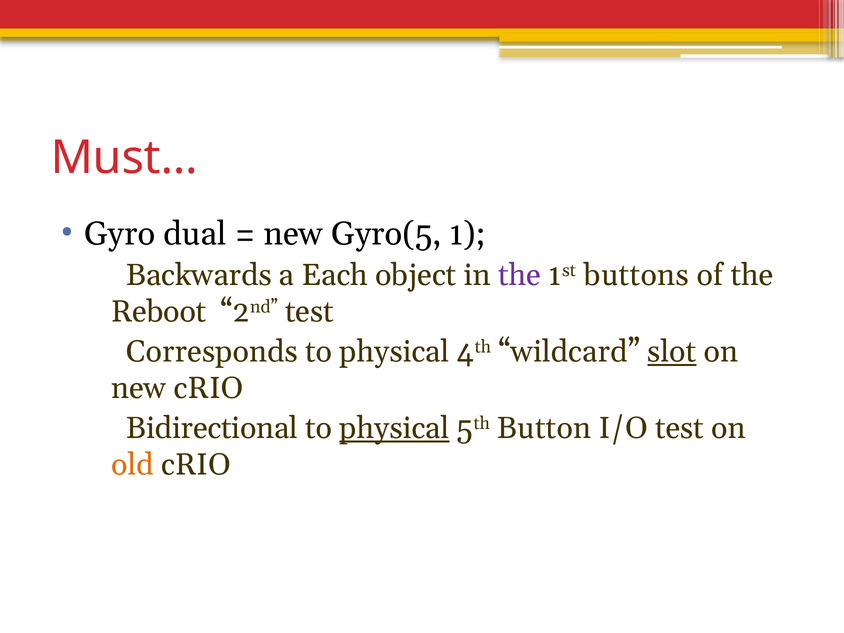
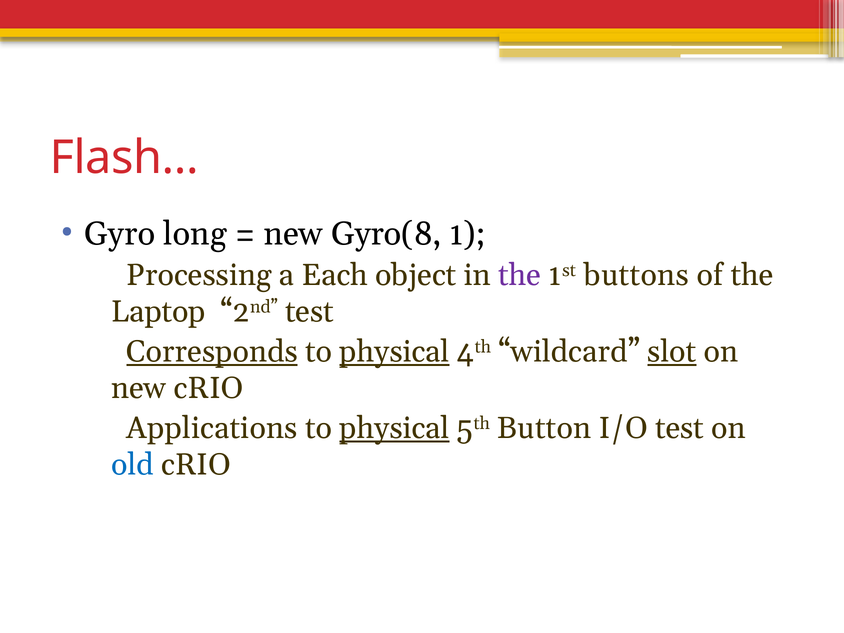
Must…: Must… -> Flash…
dual: dual -> long
Gyro(5: Gyro(5 -> Gyro(8
Backwards: Backwards -> Processing
Reboot: Reboot -> Laptop
Corresponds underline: none -> present
physical at (394, 352) underline: none -> present
Bidirectional: Bidirectional -> Applications
old colour: orange -> blue
